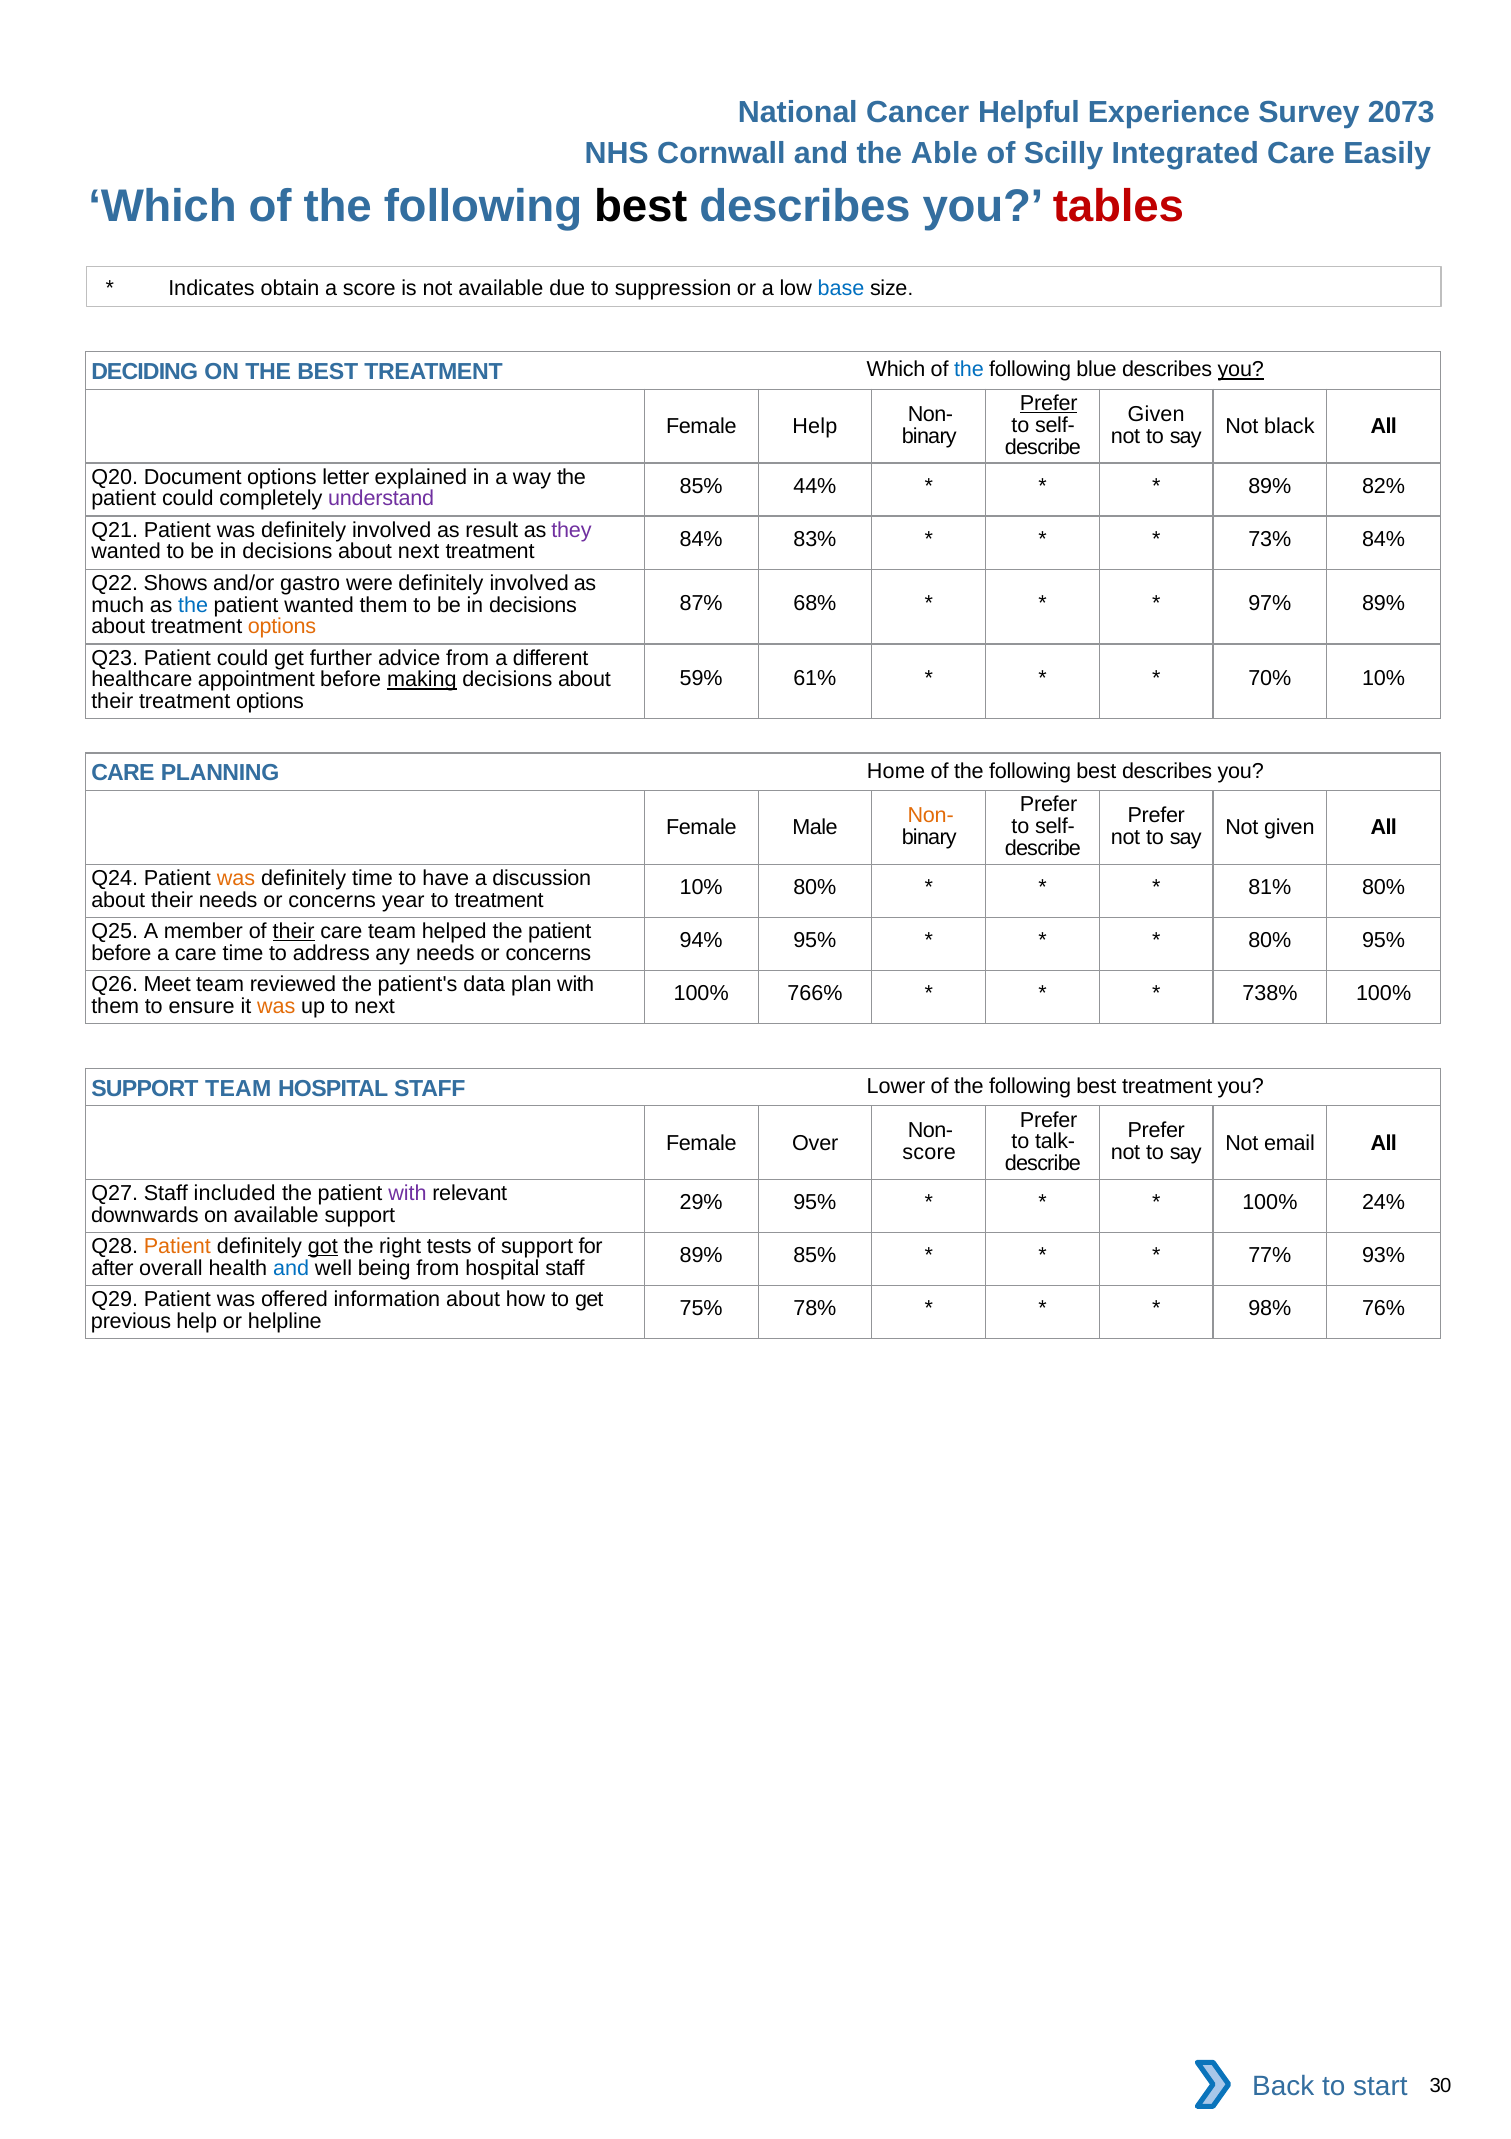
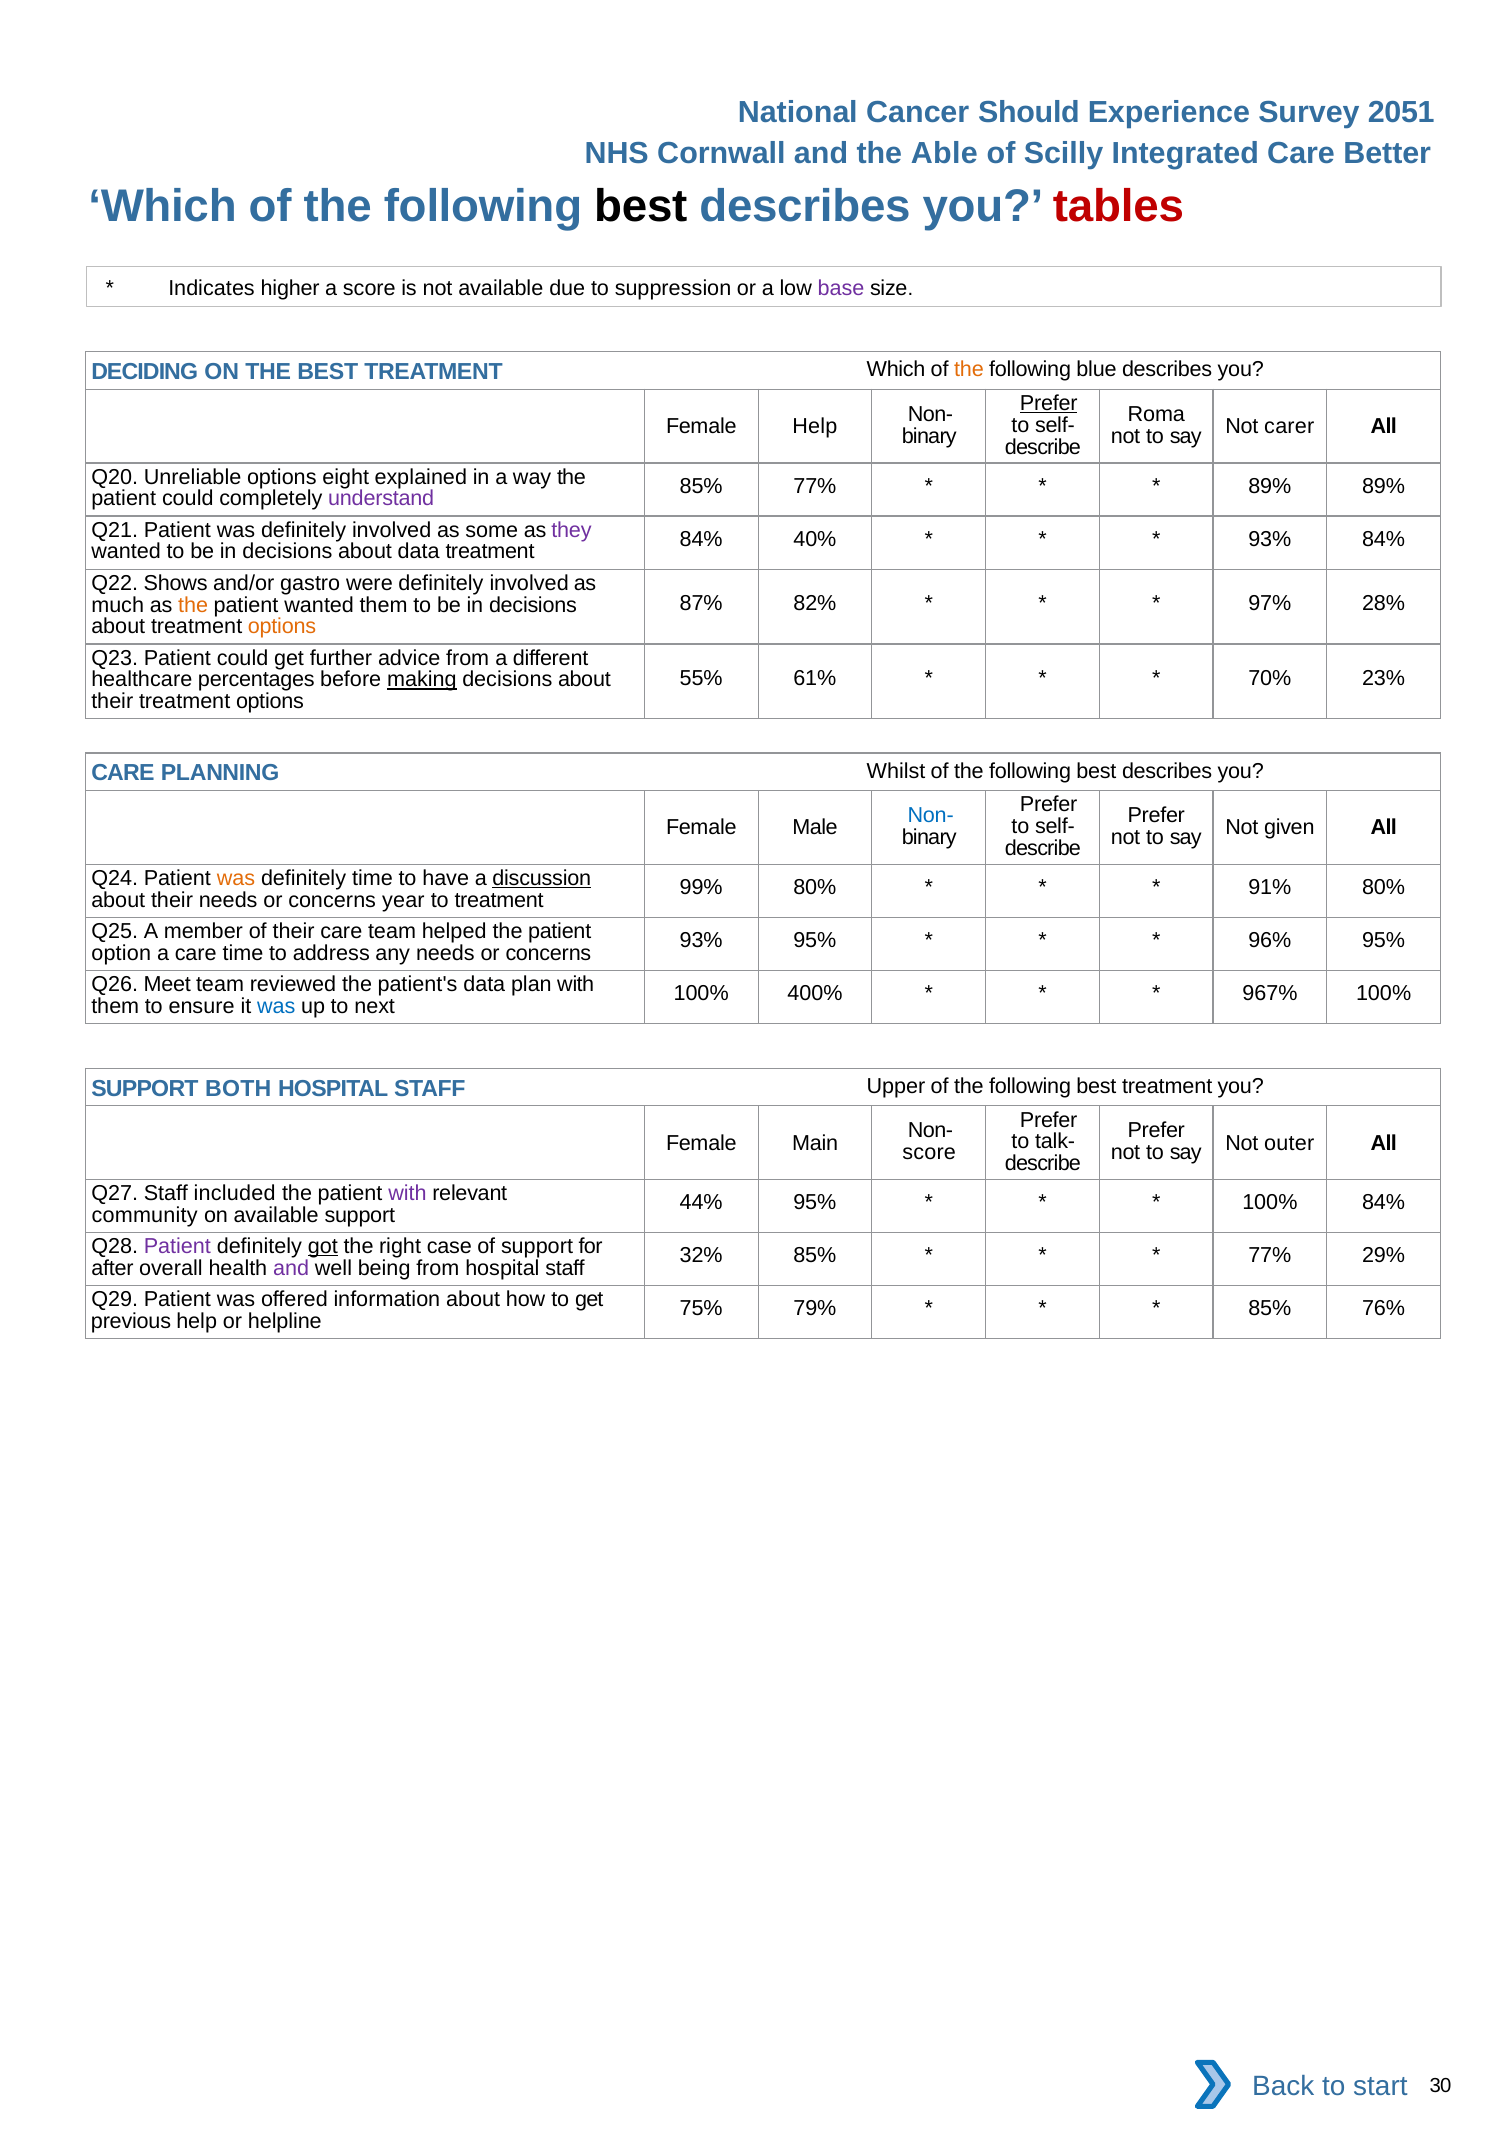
Helpful: Helpful -> Should
2073: 2073 -> 2051
Easily: Easily -> Better
obtain: obtain -> higher
base colour: blue -> purple
the at (969, 370) colour: blue -> orange
you at (1241, 370) underline: present -> none
Given at (1156, 414): Given -> Roma
black: black -> carer
Document: Document -> Unreliable
letter: letter -> eight
85% 44%: 44% -> 77%
89% 82%: 82% -> 89%
result: result -> some
83%: 83% -> 40%
73% at (1270, 539): 73% -> 93%
about next: next -> data
68%: 68% -> 82%
97% 89%: 89% -> 28%
the at (193, 605) colour: blue -> orange
59%: 59% -> 55%
70% 10%: 10% -> 23%
appointment: appointment -> percentages
Home: Home -> Whilst
Non- at (931, 815) colour: orange -> blue
discussion underline: none -> present
10% at (701, 887): 10% -> 99%
81%: 81% -> 91%
their at (294, 931) underline: present -> none
94% at (701, 940): 94% -> 93%
80% at (1270, 940): 80% -> 96%
before at (121, 953): before -> option
766%: 766% -> 400%
738%: 738% -> 967%
was at (276, 1006) colour: orange -> blue
SUPPORT TEAM: TEAM -> BOTH
Lower: Lower -> Upper
Over: Over -> Main
email: email -> outer
29%: 29% -> 44%
100% 24%: 24% -> 84%
downwards: downwards -> community
Patient at (177, 1246) colour: orange -> purple
tests: tests -> case
89% at (701, 1255): 89% -> 32%
93%: 93% -> 29%
and at (291, 1268) colour: blue -> purple
78%: 78% -> 79%
98% at (1270, 1308): 98% -> 85%
